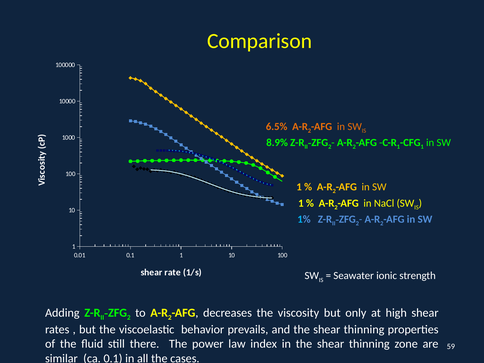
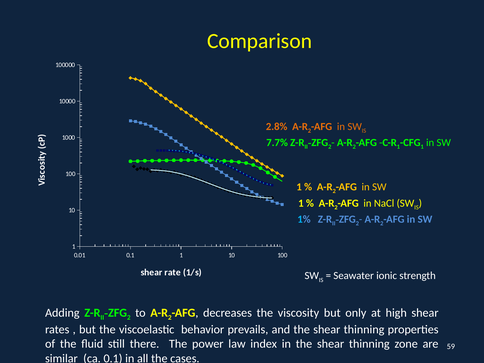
6.5%: 6.5% -> 2.8%
8.9%: 8.9% -> 7.7%
